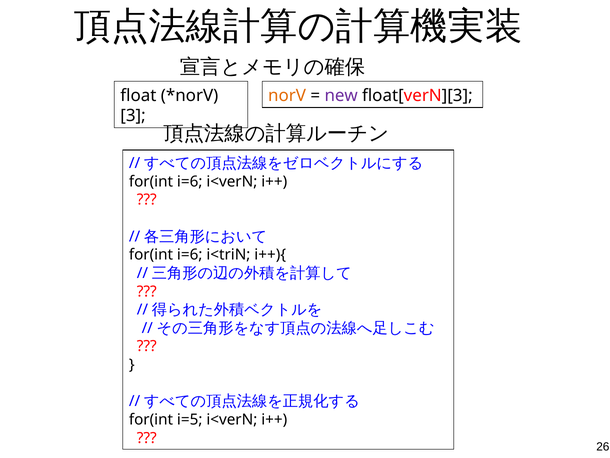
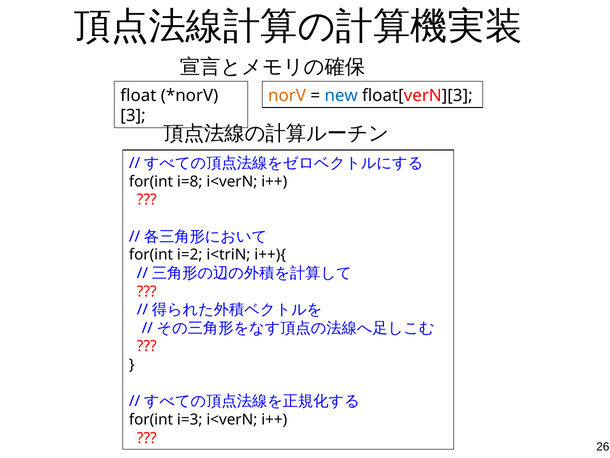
new colour: purple -> blue
i=6 at (190, 181): i=6 -> i=8
i=6 at (190, 255): i=6 -> i=2
i=5: i=5 -> i=3
